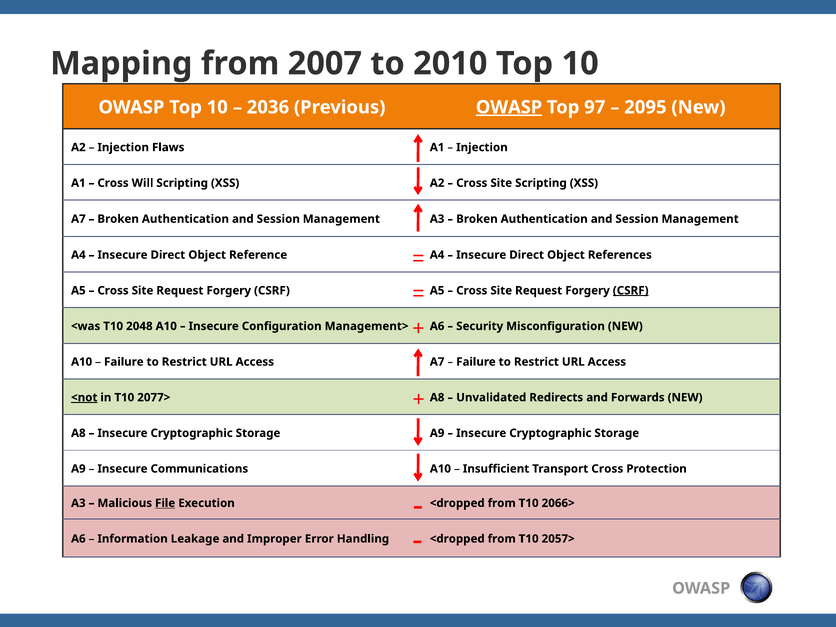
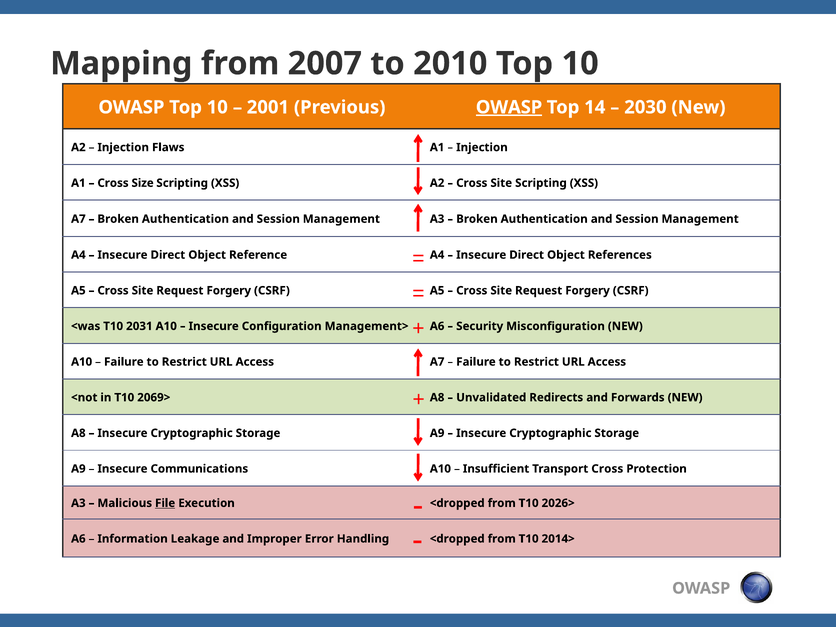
2036: 2036 -> 2001
97: 97 -> 14
2095: 2095 -> 2030
Will: Will -> Size
CSRF at (631, 291) underline: present -> none
2048: 2048 -> 2031
<not underline: present -> none
2077>: 2077> -> 2069>
2066>: 2066> -> 2026>
2057>: 2057> -> 2014>
